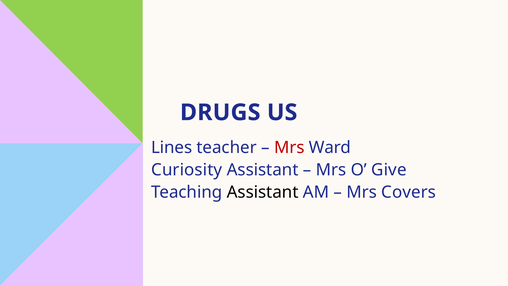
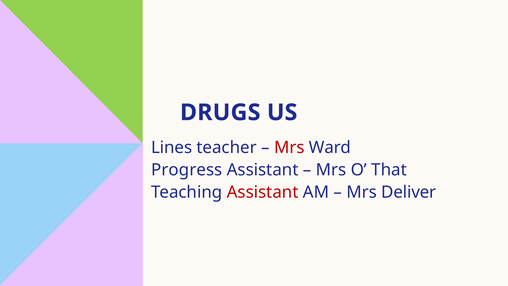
Curiosity: Curiosity -> Progress
Give: Give -> That
Assistant at (263, 192) colour: black -> red
Covers: Covers -> Deliver
